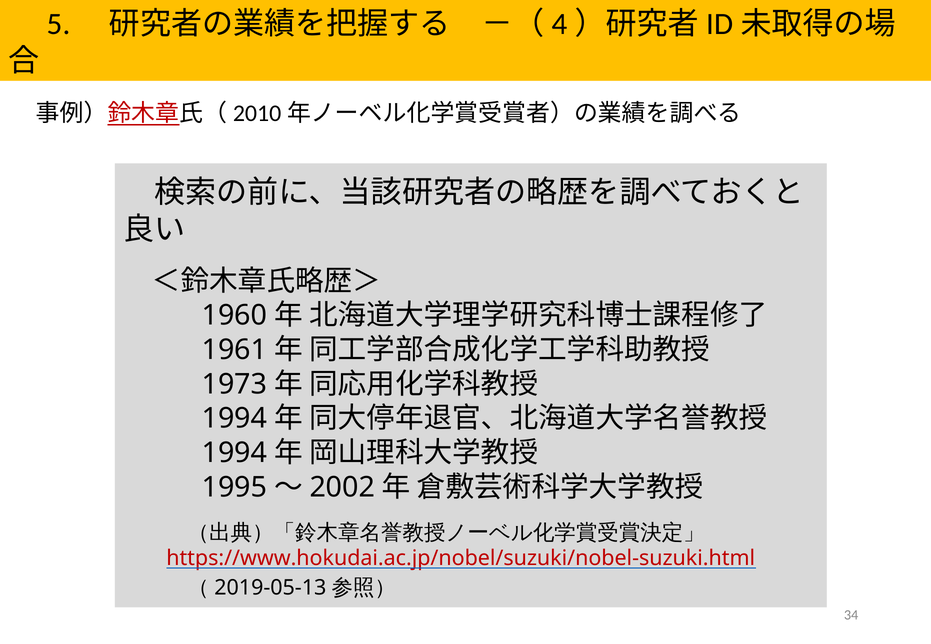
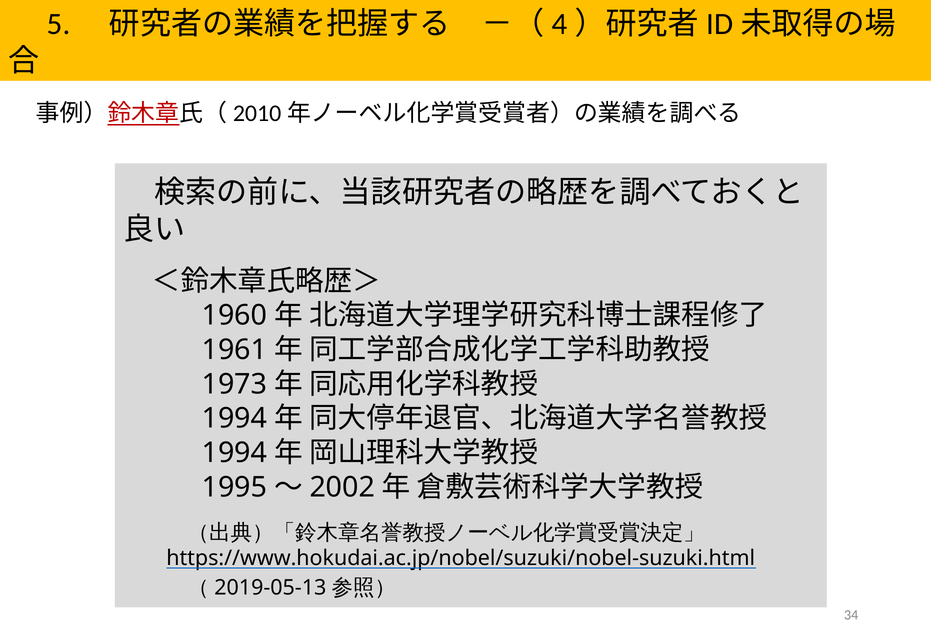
https://www.hokudai.ac.jp/nobel/suzuki/nobel-suzuki.html colour: red -> black
